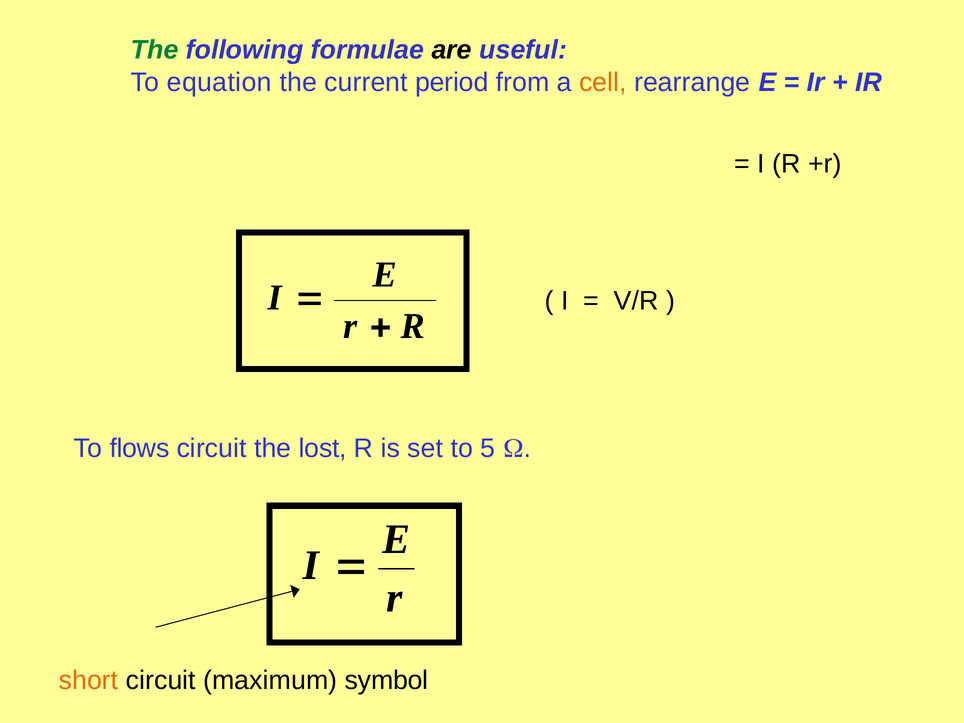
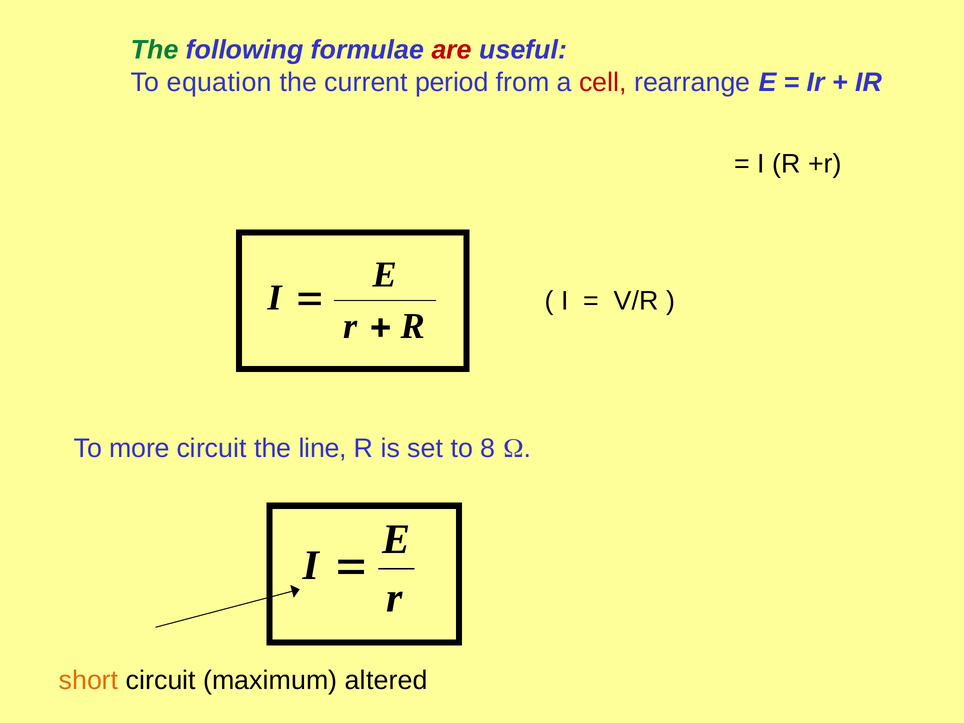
are colour: black -> red
cell colour: orange -> red
flows: flows -> more
lost: lost -> line
5: 5 -> 8
symbol: symbol -> altered
